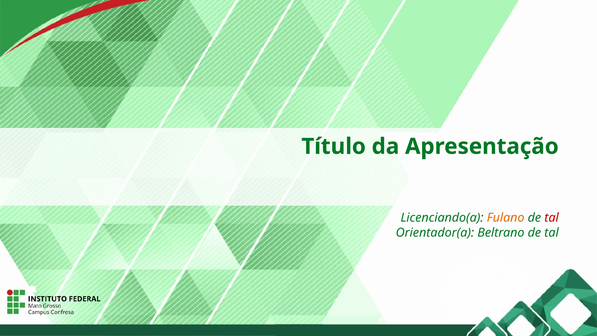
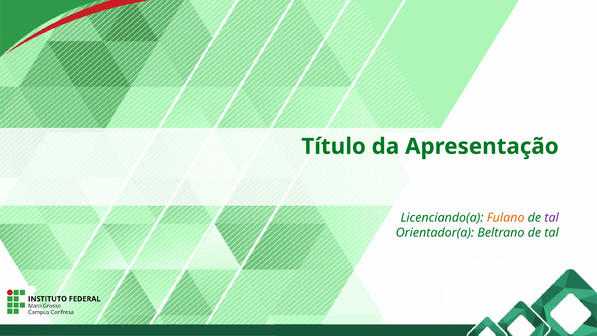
tal at (552, 218) colour: red -> purple
